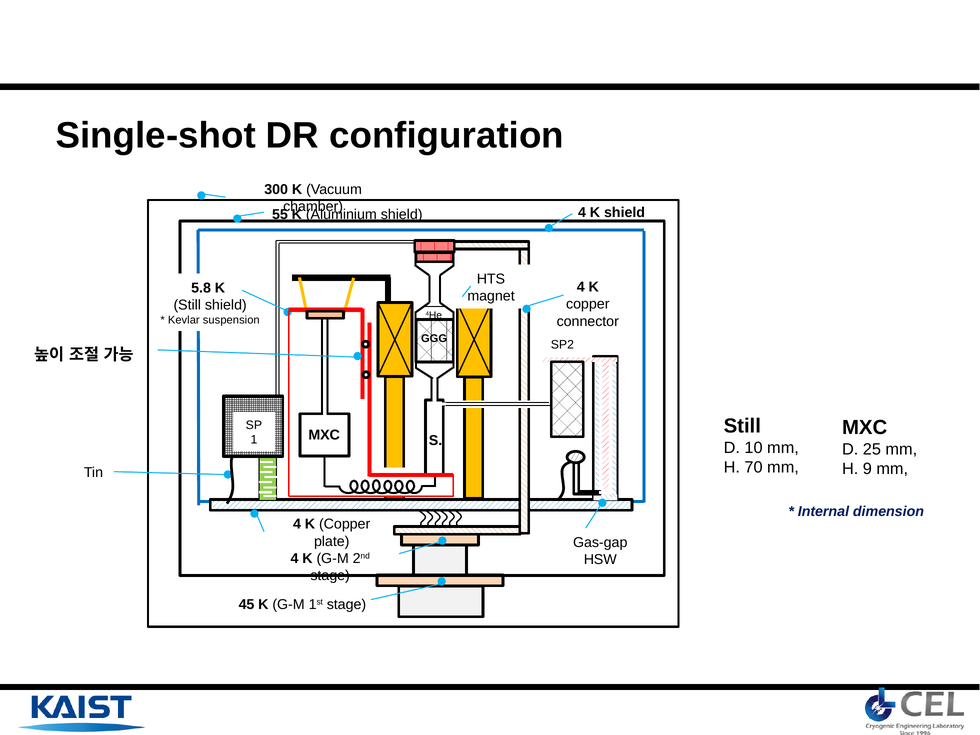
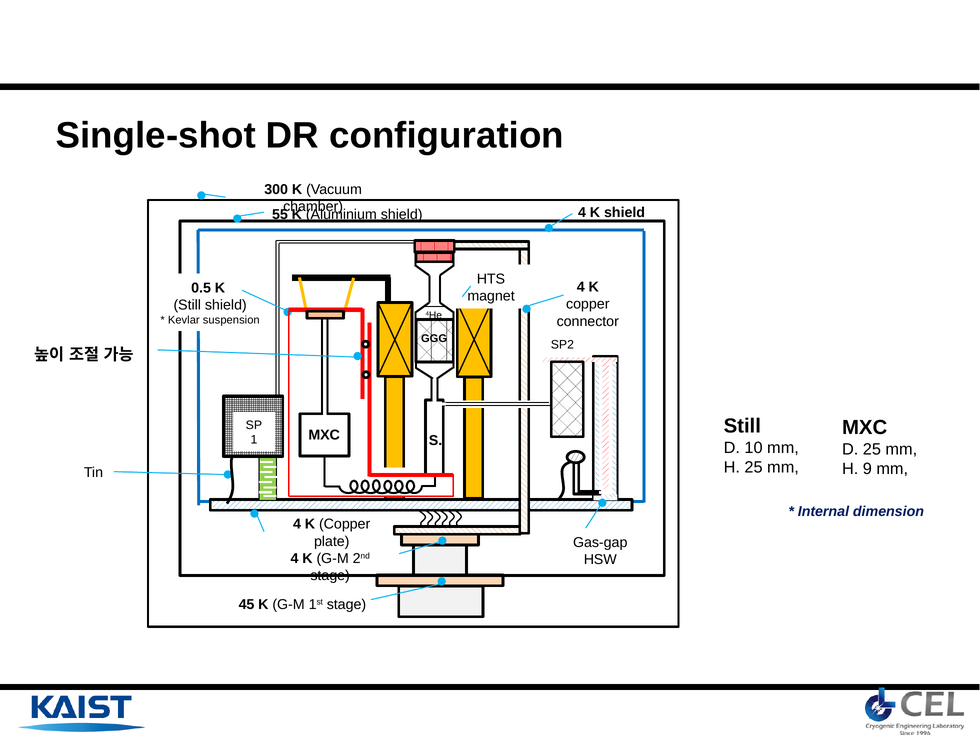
5.8: 5.8 -> 0.5
H 70: 70 -> 25
